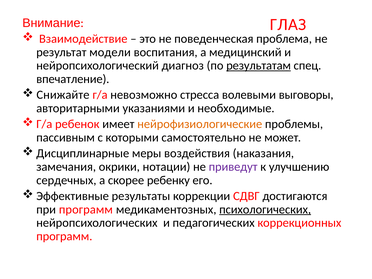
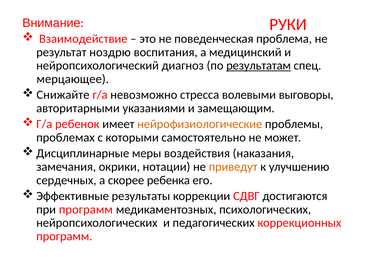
ГЛАЗ: ГЛАЗ -> РУКИ
модели: модели -> ноздрю
впечатление: впечатление -> мерцающее
необходимые: необходимые -> замещающим
пассивным: пассивным -> проблемах
приведут colour: purple -> orange
ребенку: ребенку -> ребенка
психологических underline: present -> none
